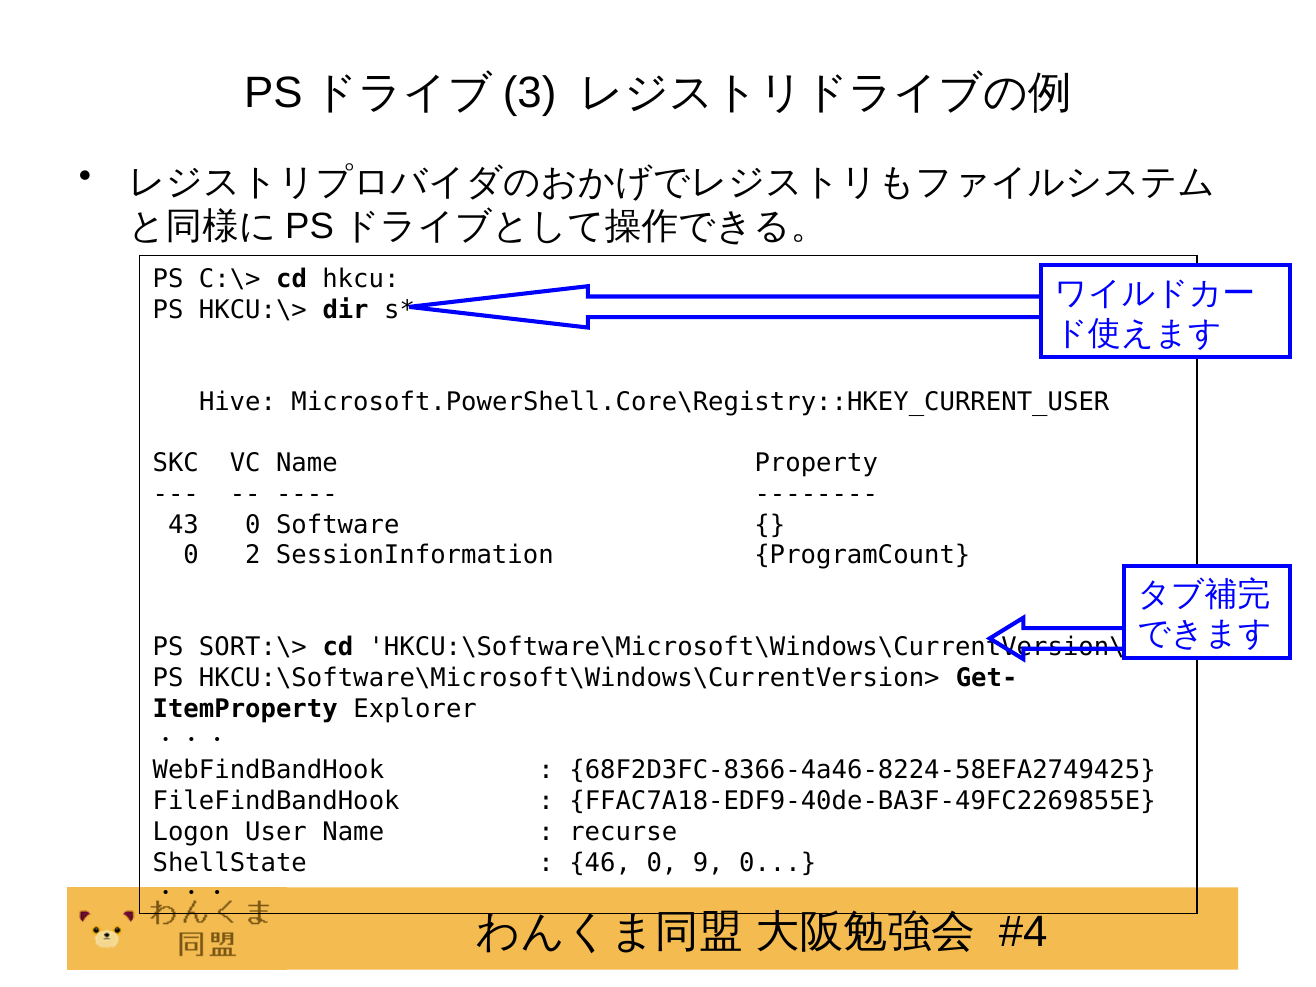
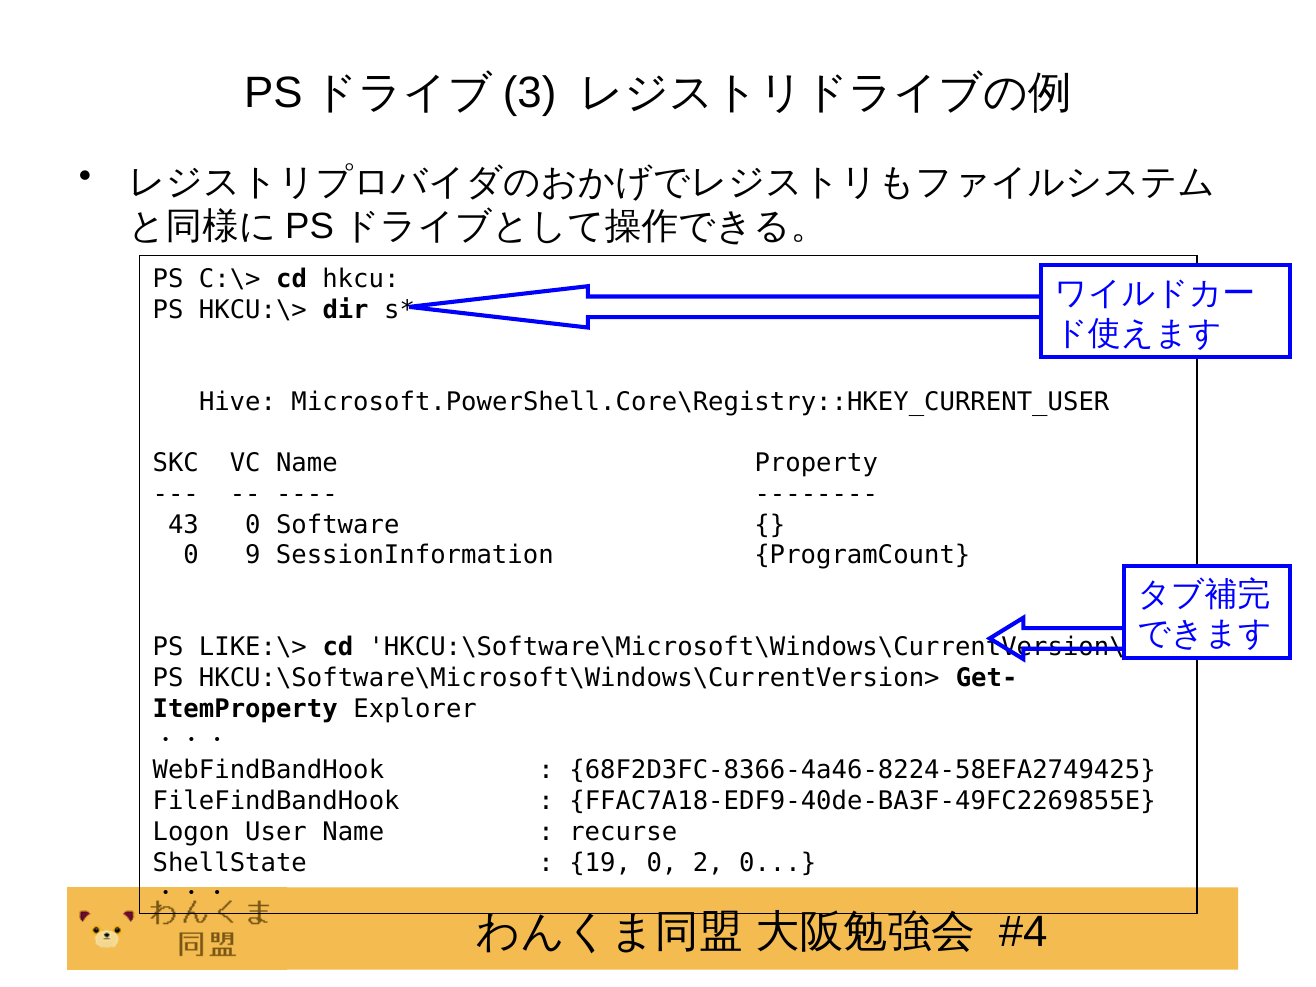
2: 2 -> 9
SORT:\>: SORT:\> -> LIKE:\>
46: 46 -> 19
9: 9 -> 2
